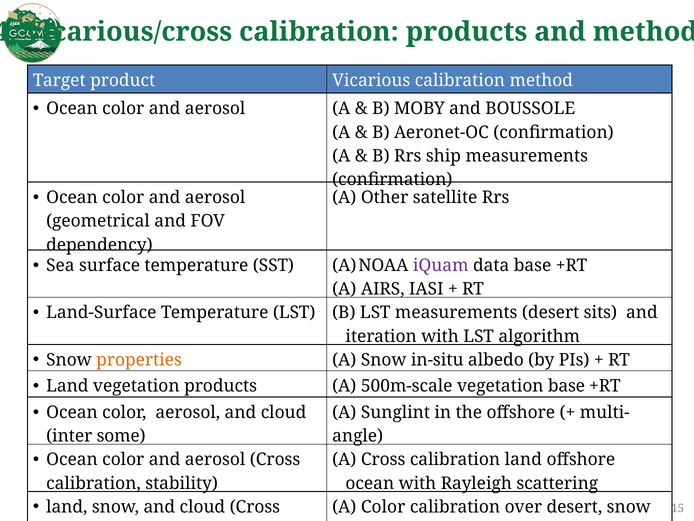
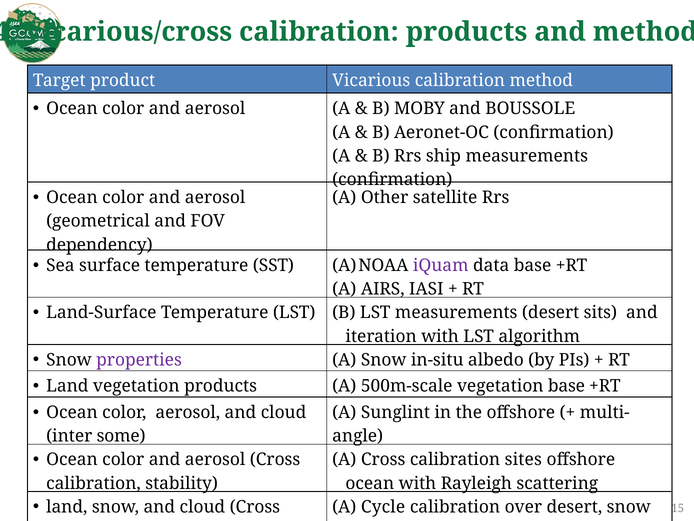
properties colour: orange -> purple
calibration land: land -> sites
A Color: Color -> Cycle
